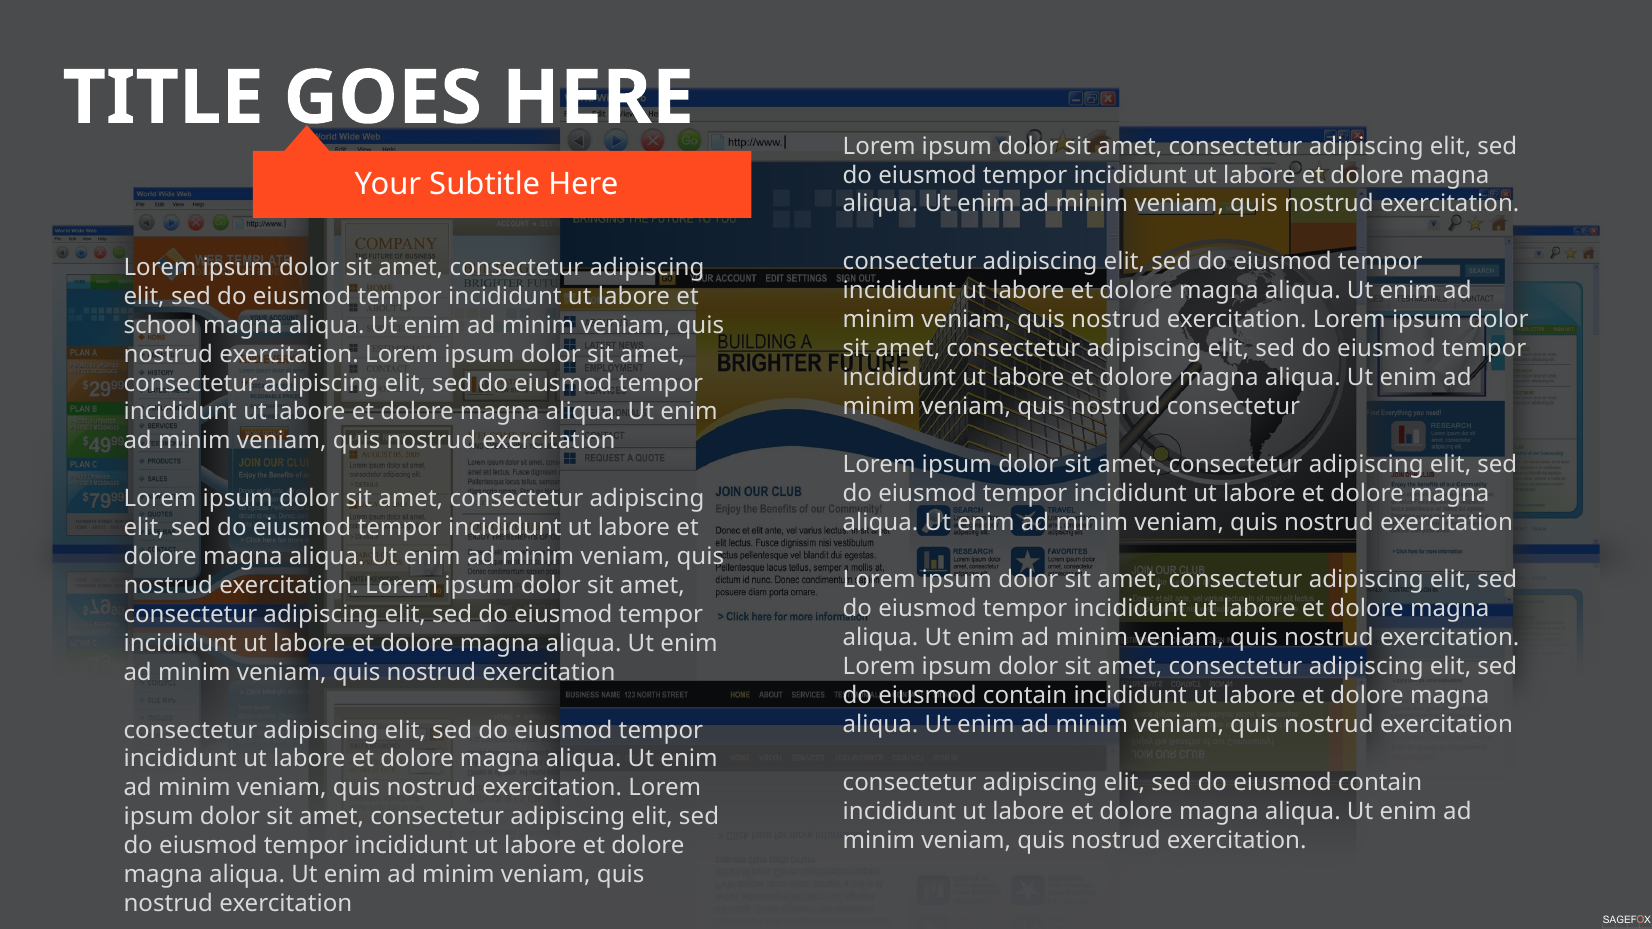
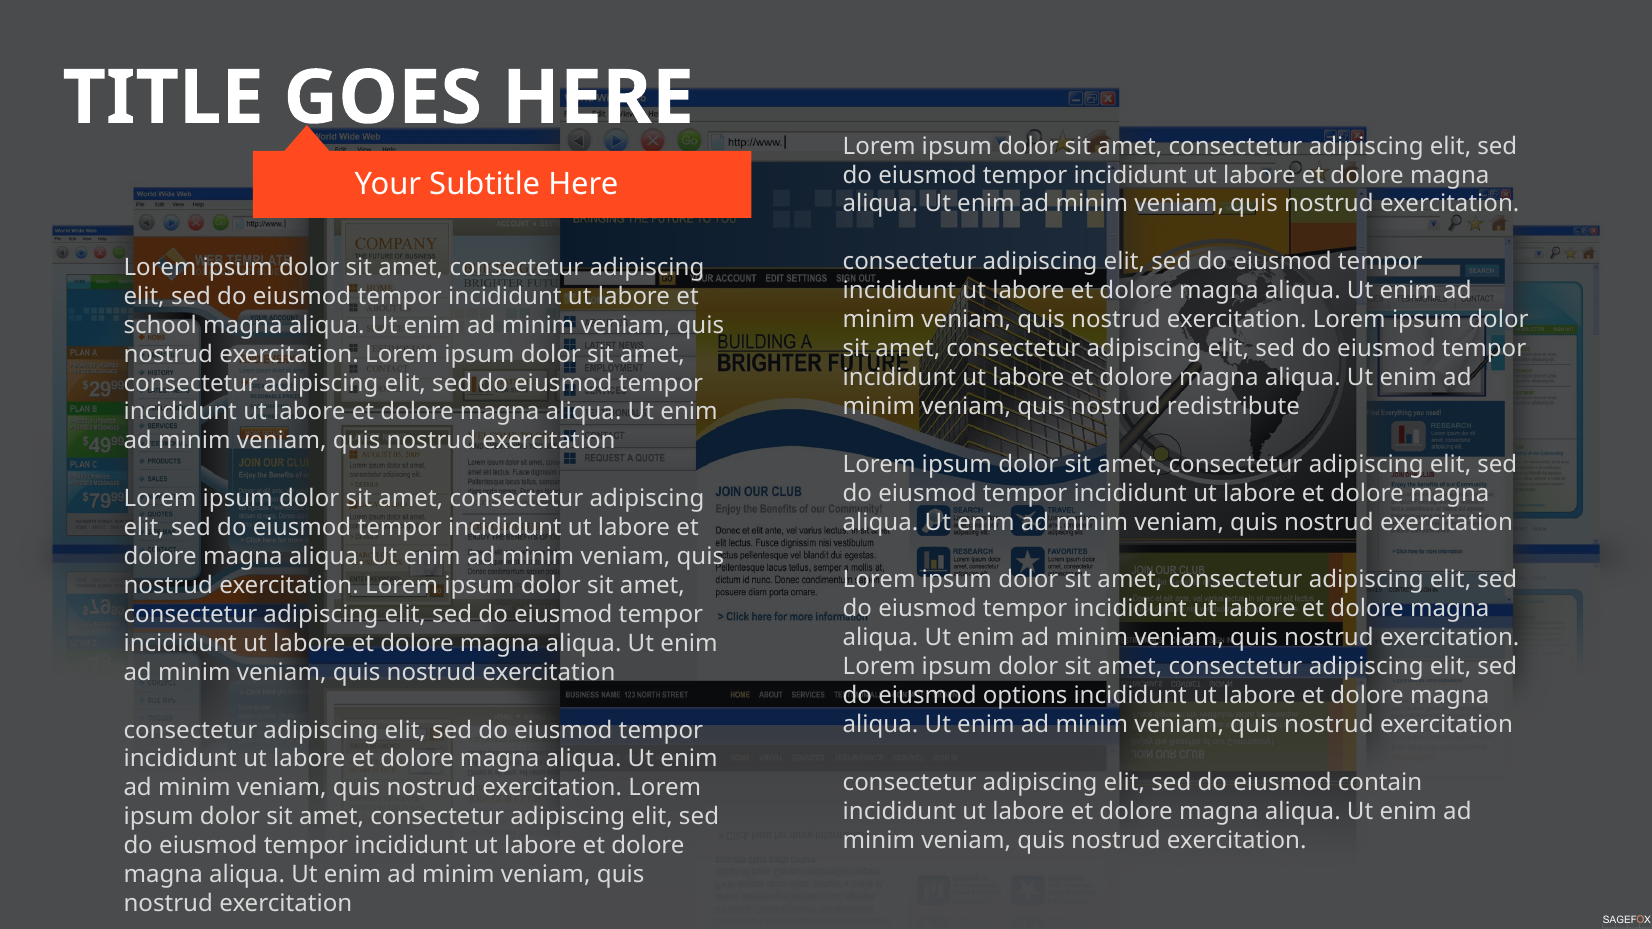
nostrud consectetur: consectetur -> redistribute
contain at (1025, 696): contain -> options
